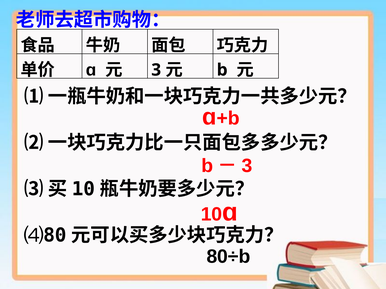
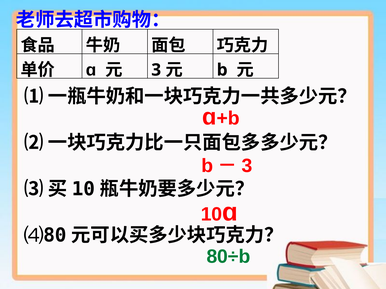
80÷b colour: black -> green
